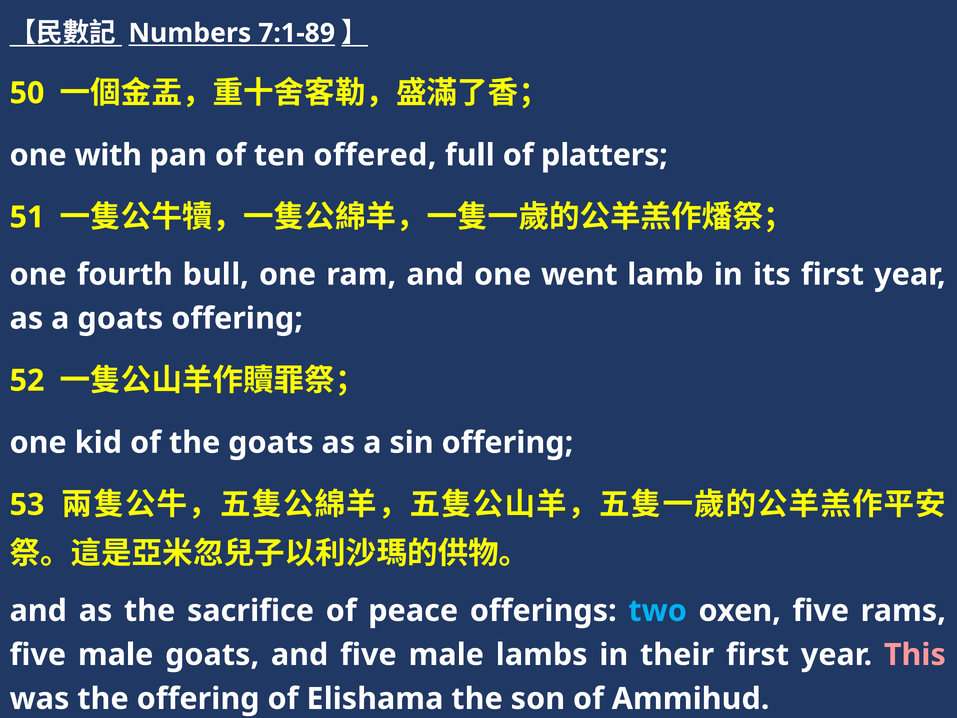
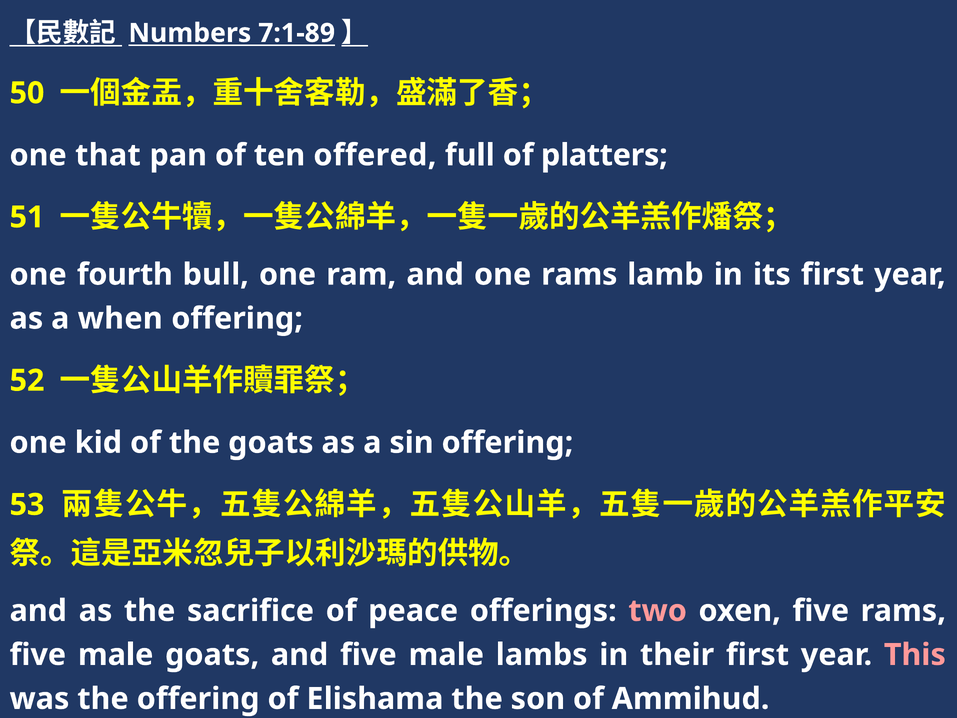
with: with -> that
one went: went -> rams
a goats: goats -> when
two colour: light blue -> pink
